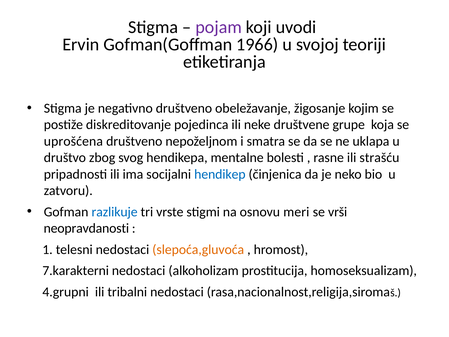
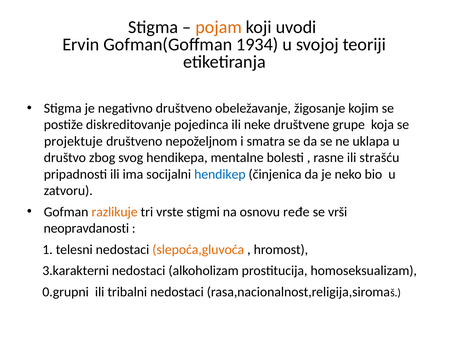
pojam colour: purple -> orange
1966: 1966 -> 1934
uprošćena: uprošćena -> projektuje
razlikuje colour: blue -> orange
meri: meri -> ređe
7.karakterni: 7.karakterni -> 3.karakterni
4.grupni: 4.grupni -> 0.grupni
